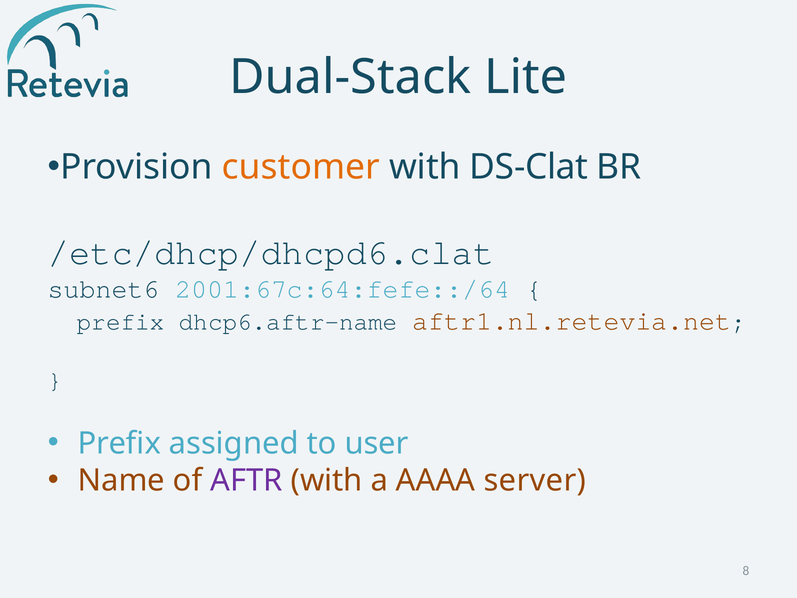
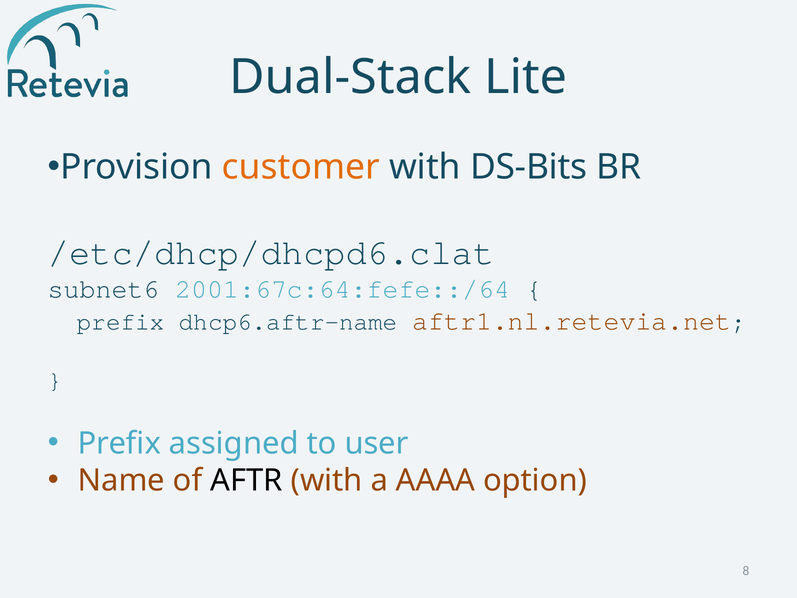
DS-Clat: DS-Clat -> DS-Bits
AFTR colour: purple -> black
server: server -> option
